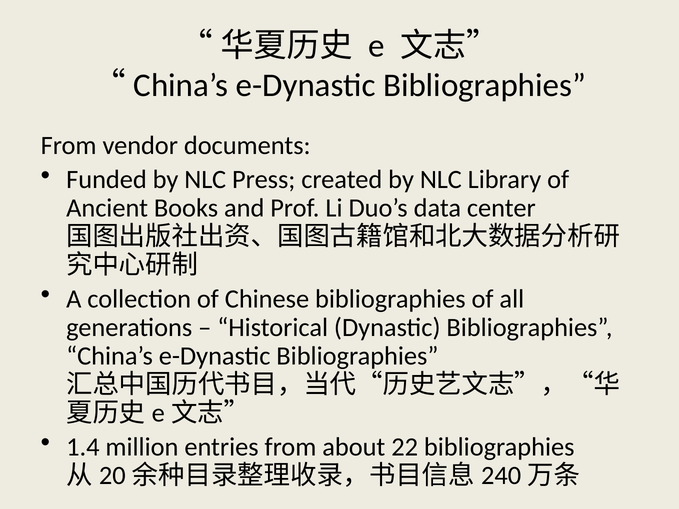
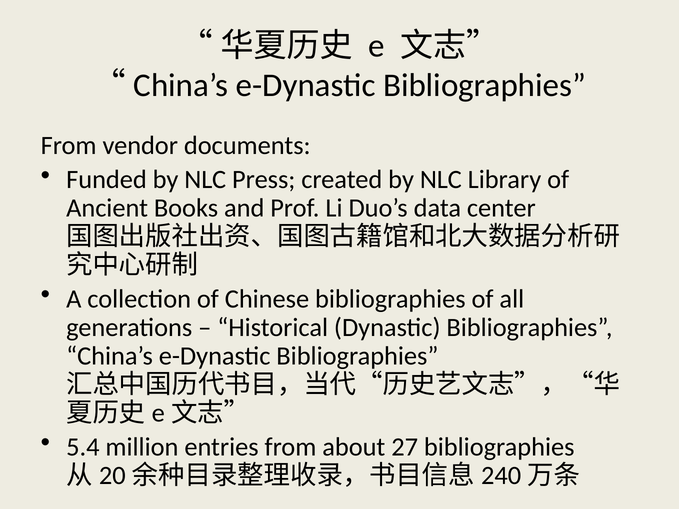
1.4: 1.4 -> 5.4
22: 22 -> 27
